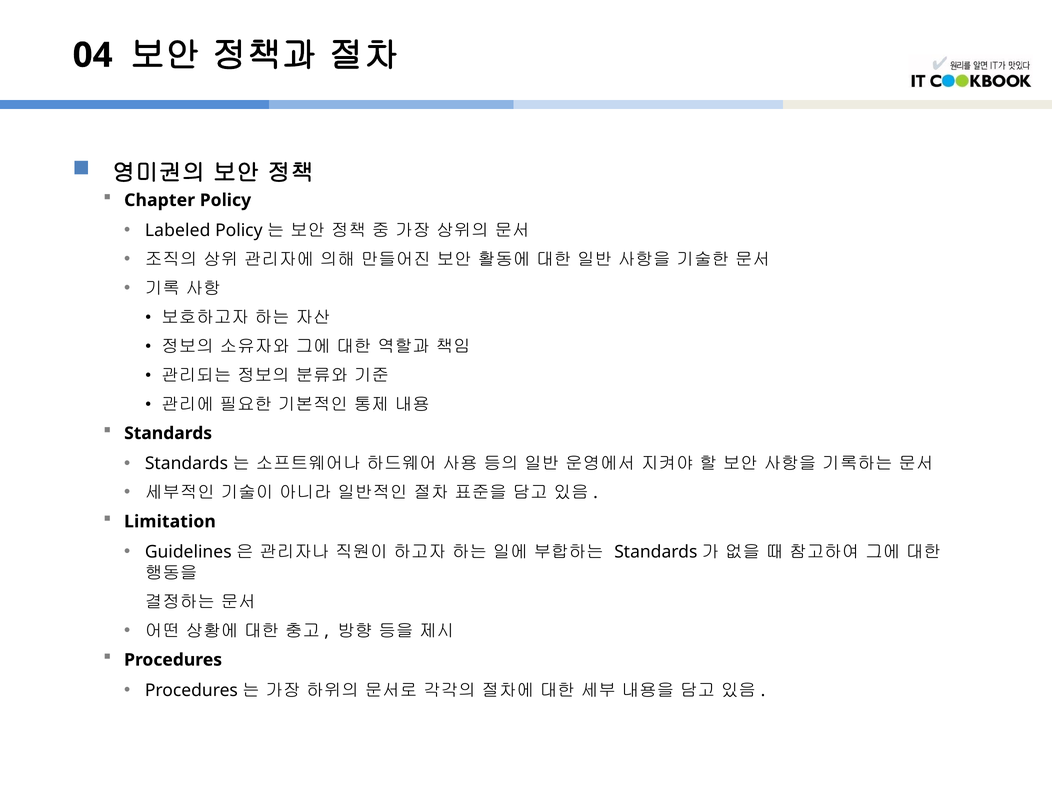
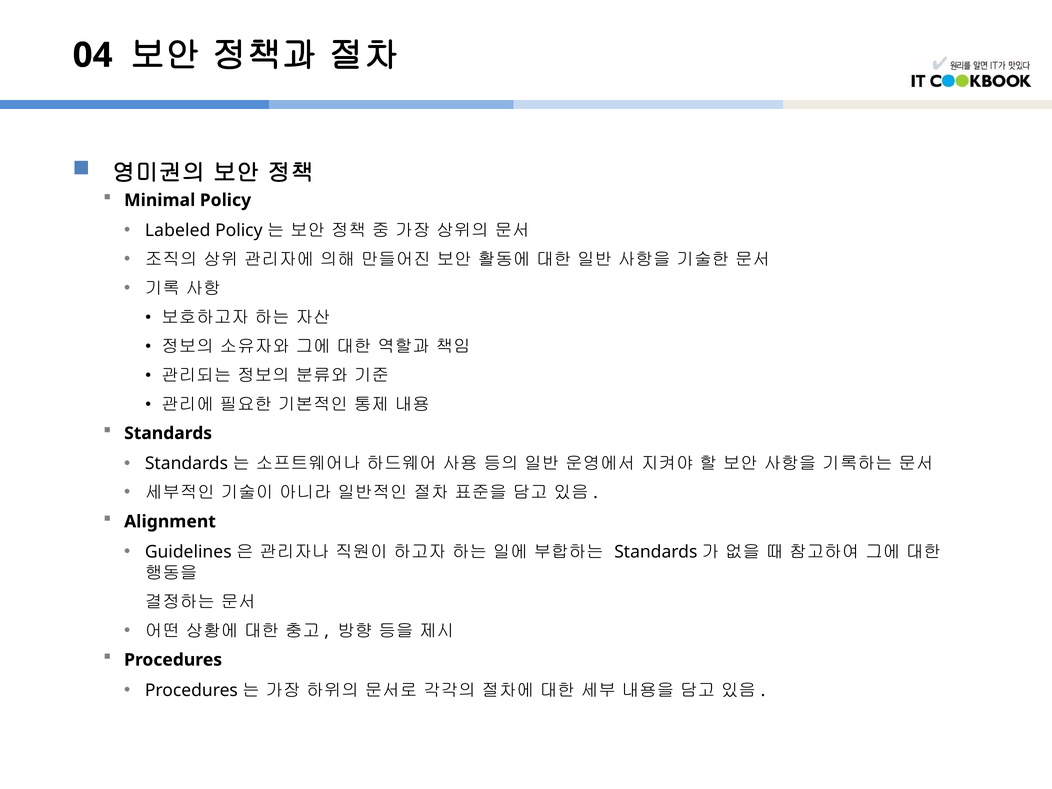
Chapter: Chapter -> Minimal
Limitation: Limitation -> Alignment
